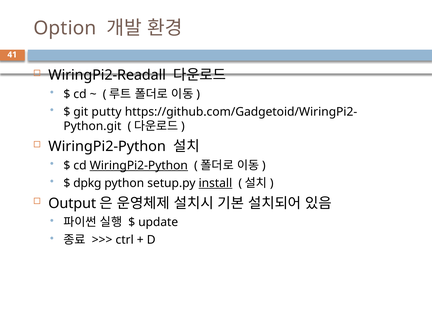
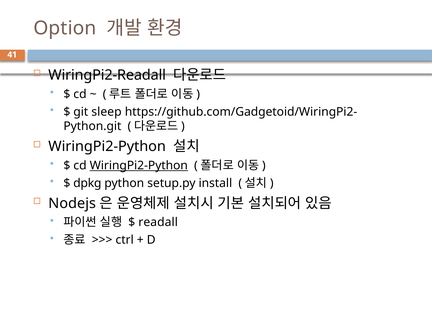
putty: putty -> sleep
install underline: present -> none
Output: Output -> Nodejs
update: update -> readall
